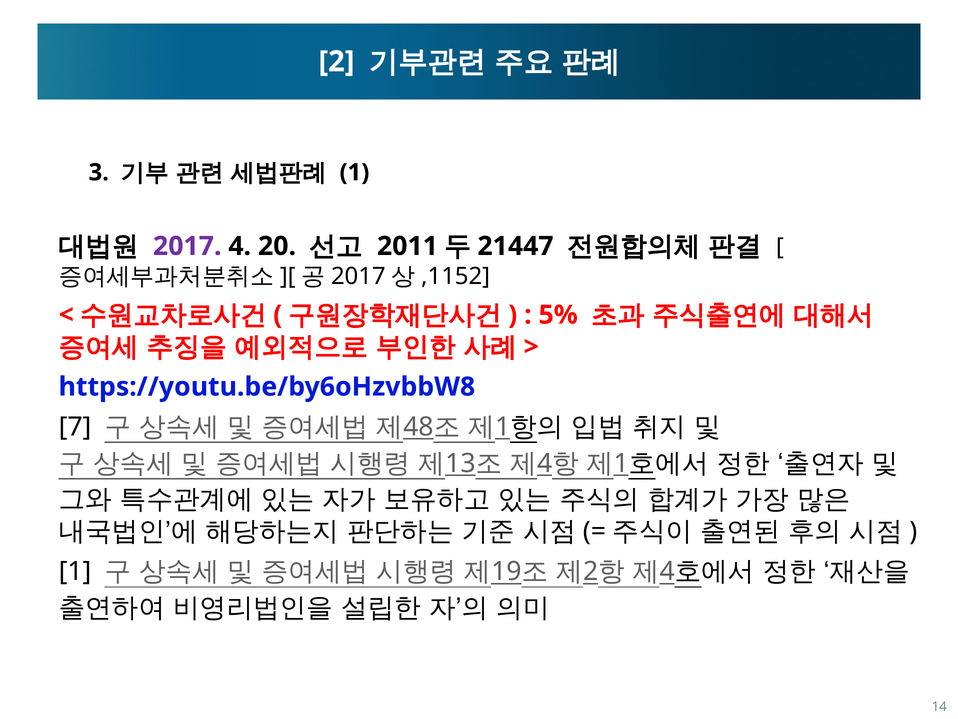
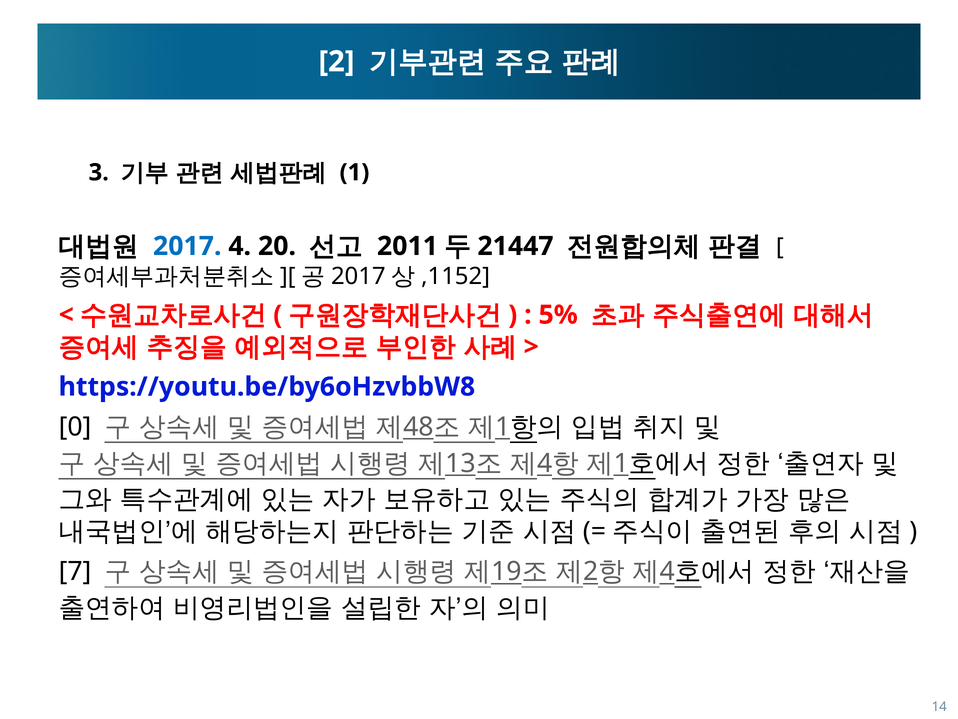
2017 colour: purple -> blue
7: 7 -> 0
1 at (75, 571): 1 -> 7
